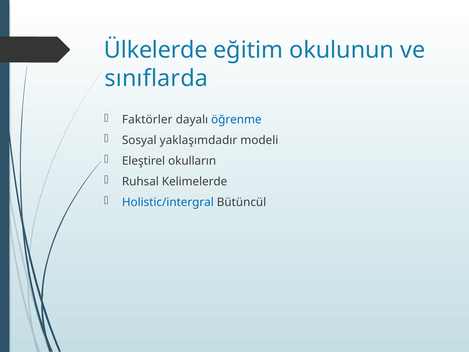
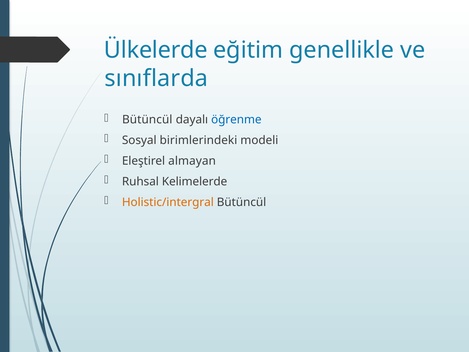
okulunun: okulunun -> genellikle
Faktörler at (147, 120): Faktörler -> Bütüncül
yaklaşımdadır: yaklaşımdadır -> birimlerindeki
okulların: okulların -> almayan
Holistic/intergral colour: blue -> orange
